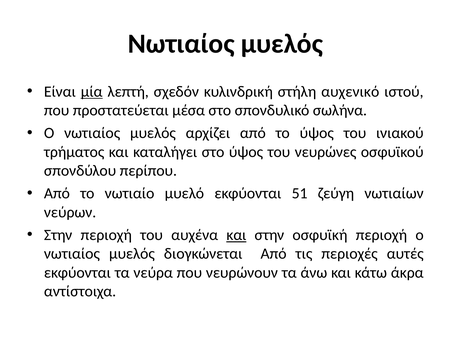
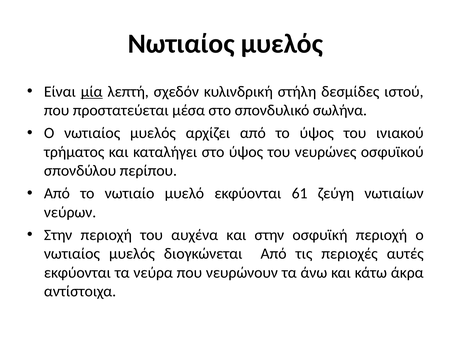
αυχενικό: αυχενικό -> δεσμίδες
51: 51 -> 61
και at (236, 235) underline: present -> none
